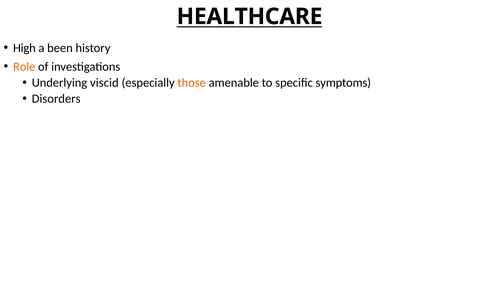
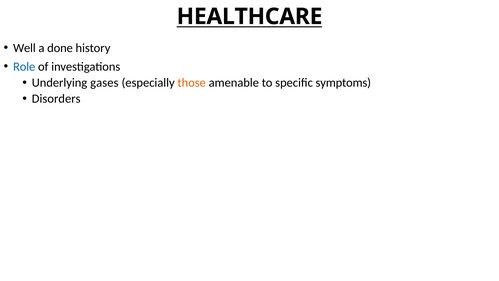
High: High -> Well
been: been -> done
Role colour: orange -> blue
viscid: viscid -> gases
